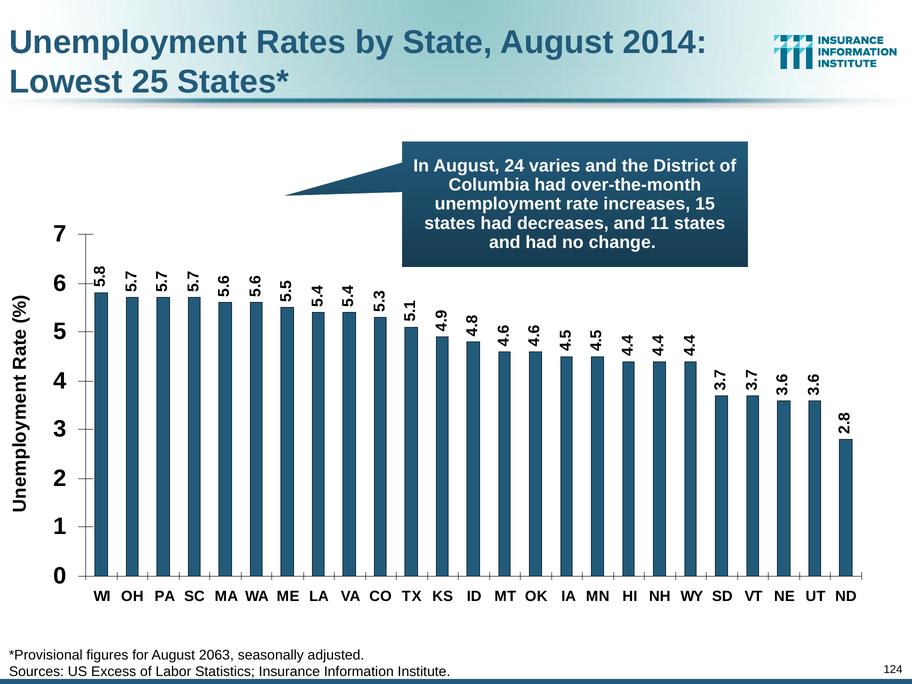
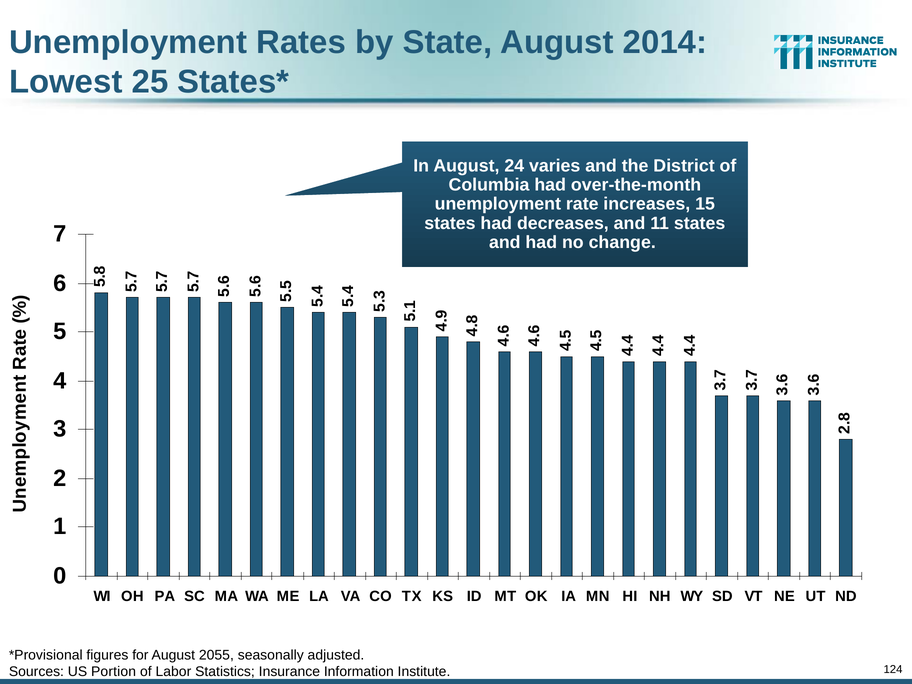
2063: 2063 -> 2055
Excess: Excess -> Portion
